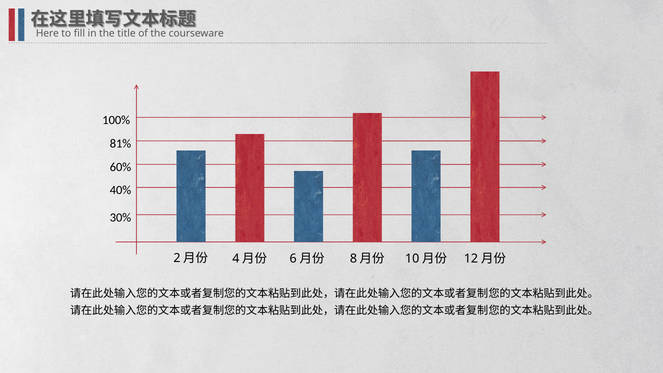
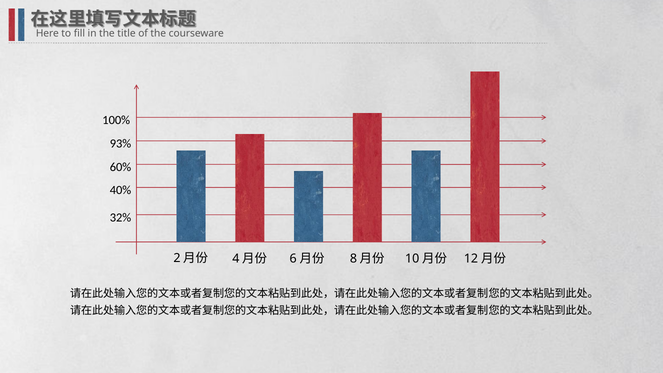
81%: 81% -> 93%
30%: 30% -> 32%
